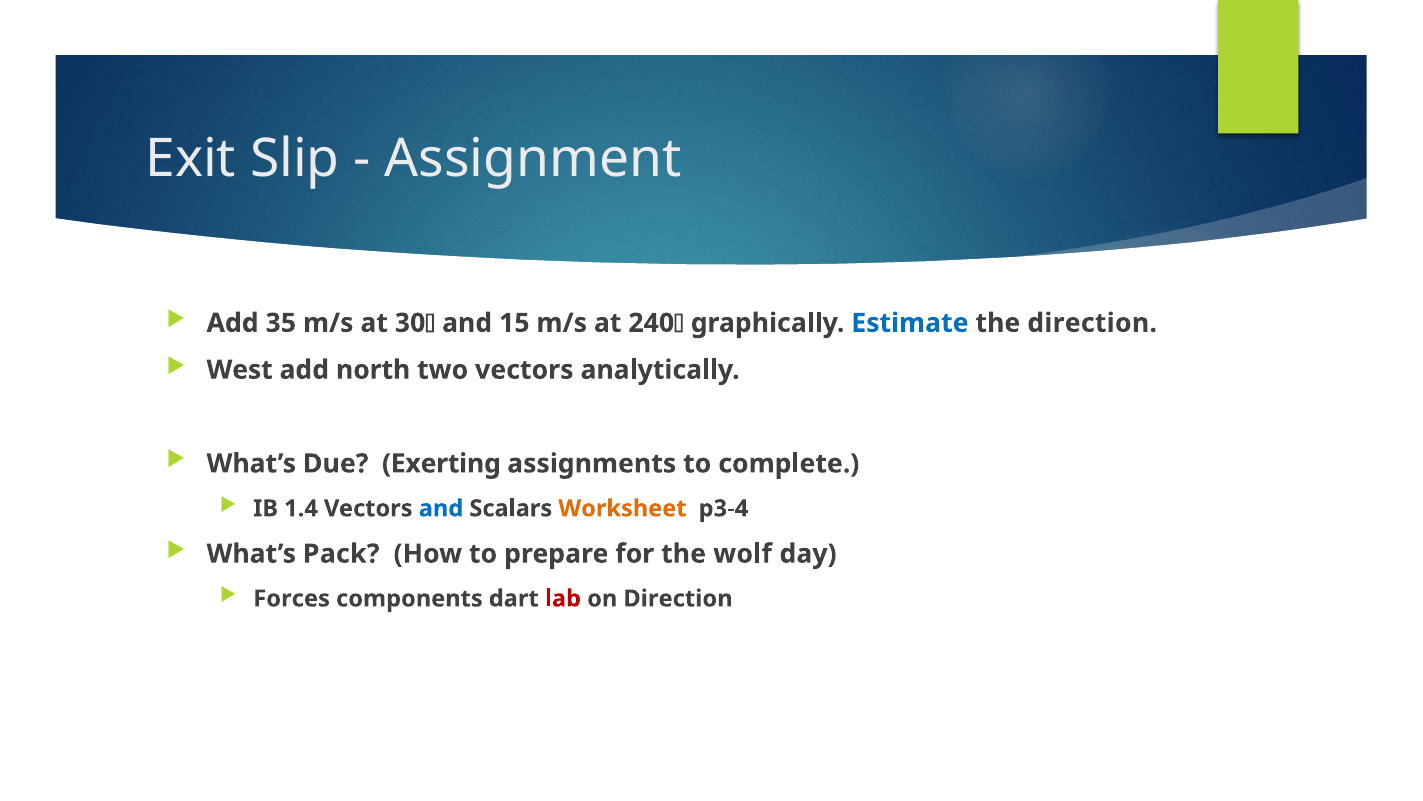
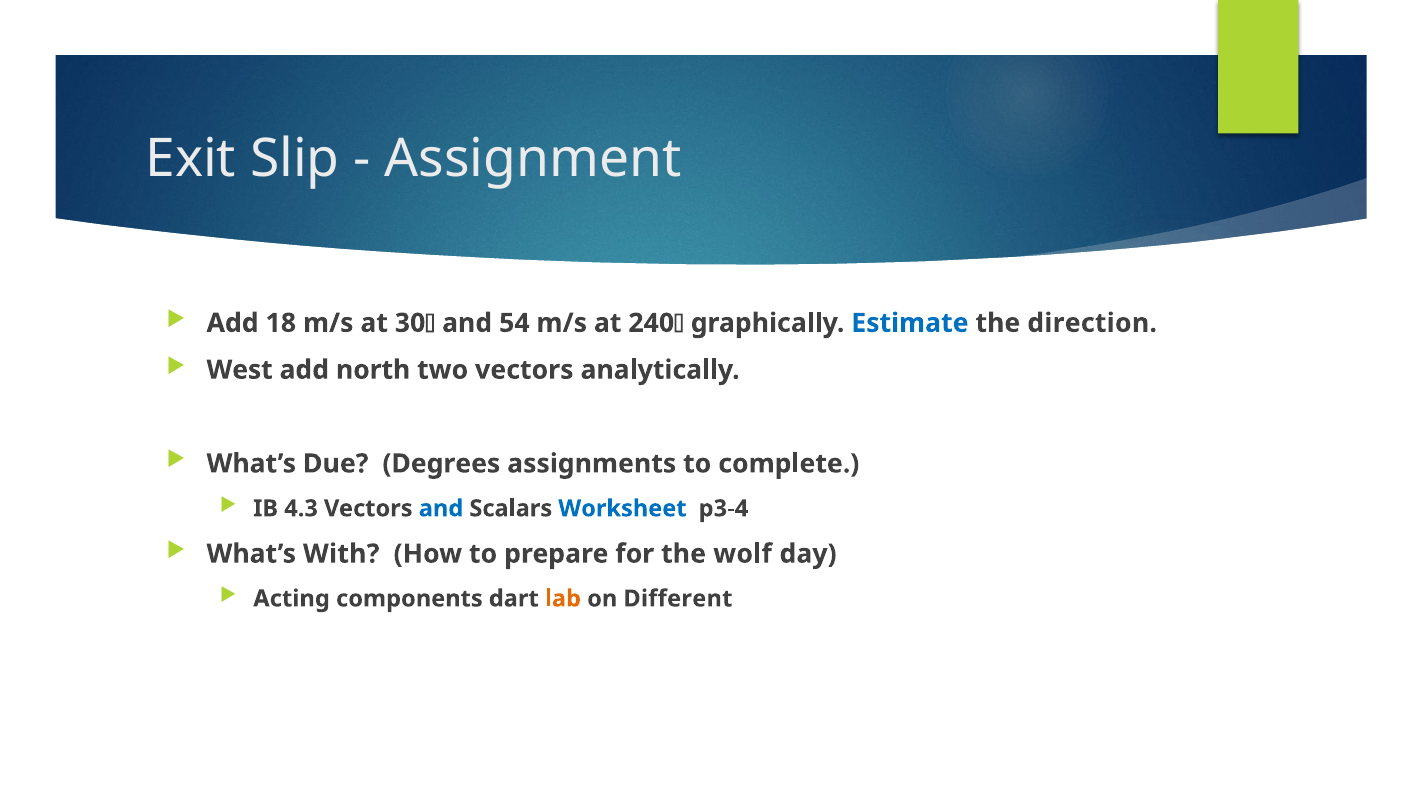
35: 35 -> 18
15: 15 -> 54
Exerting: Exerting -> Degrees
1.4: 1.4 -> 4.3
Worksheet colour: orange -> blue
Pack: Pack -> With
Forces: Forces -> Acting
lab colour: red -> orange
on Direction: Direction -> Different
